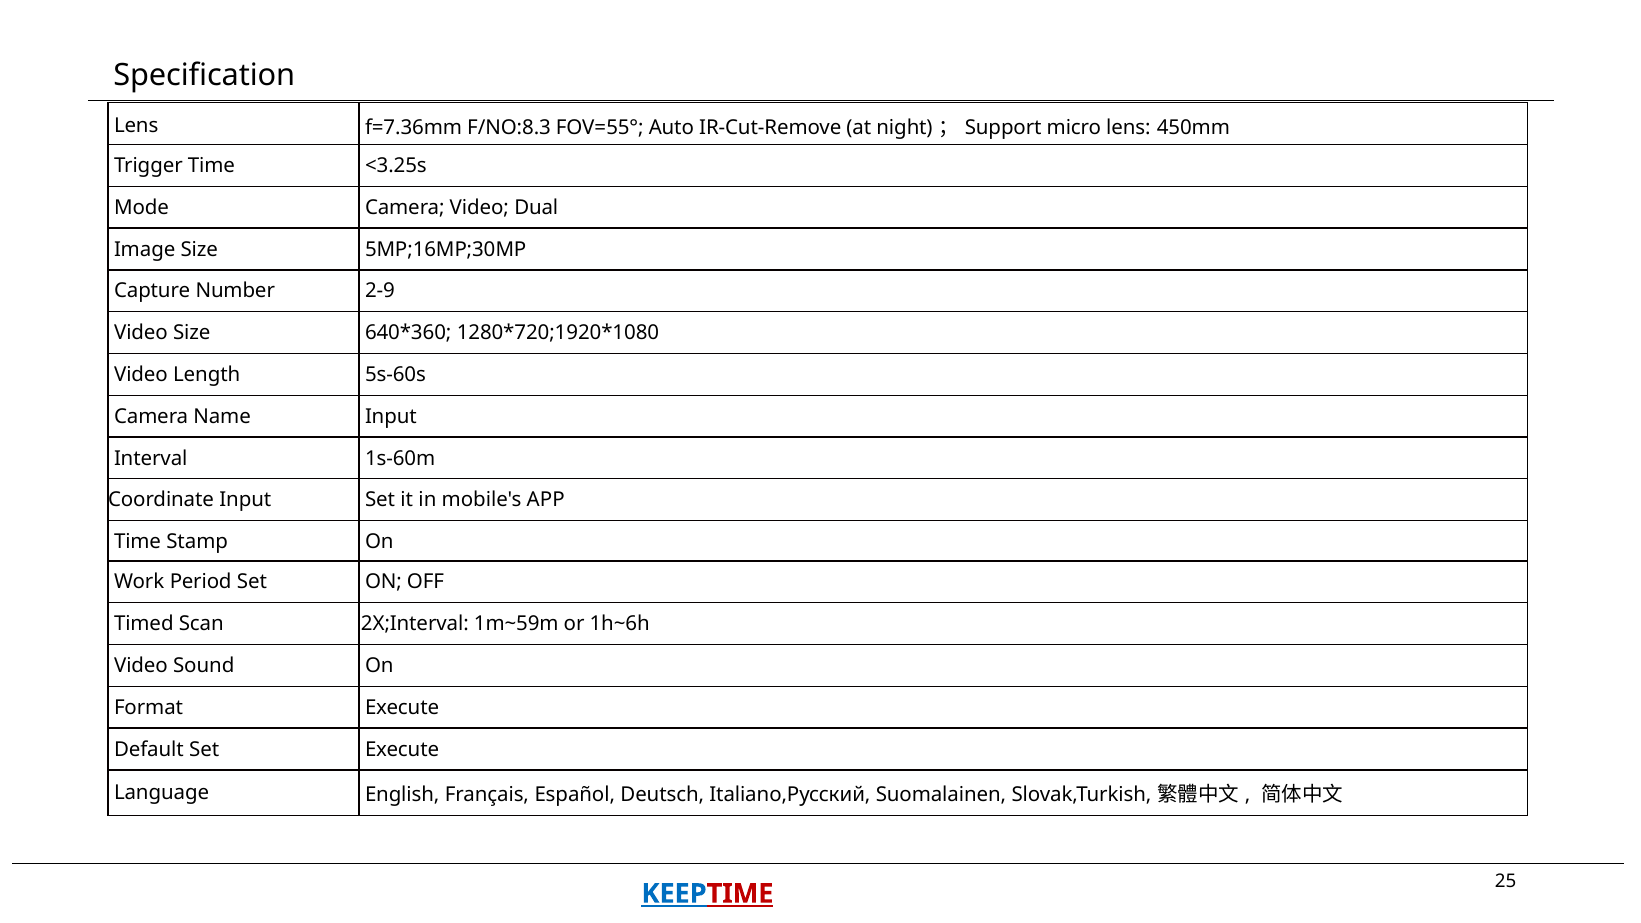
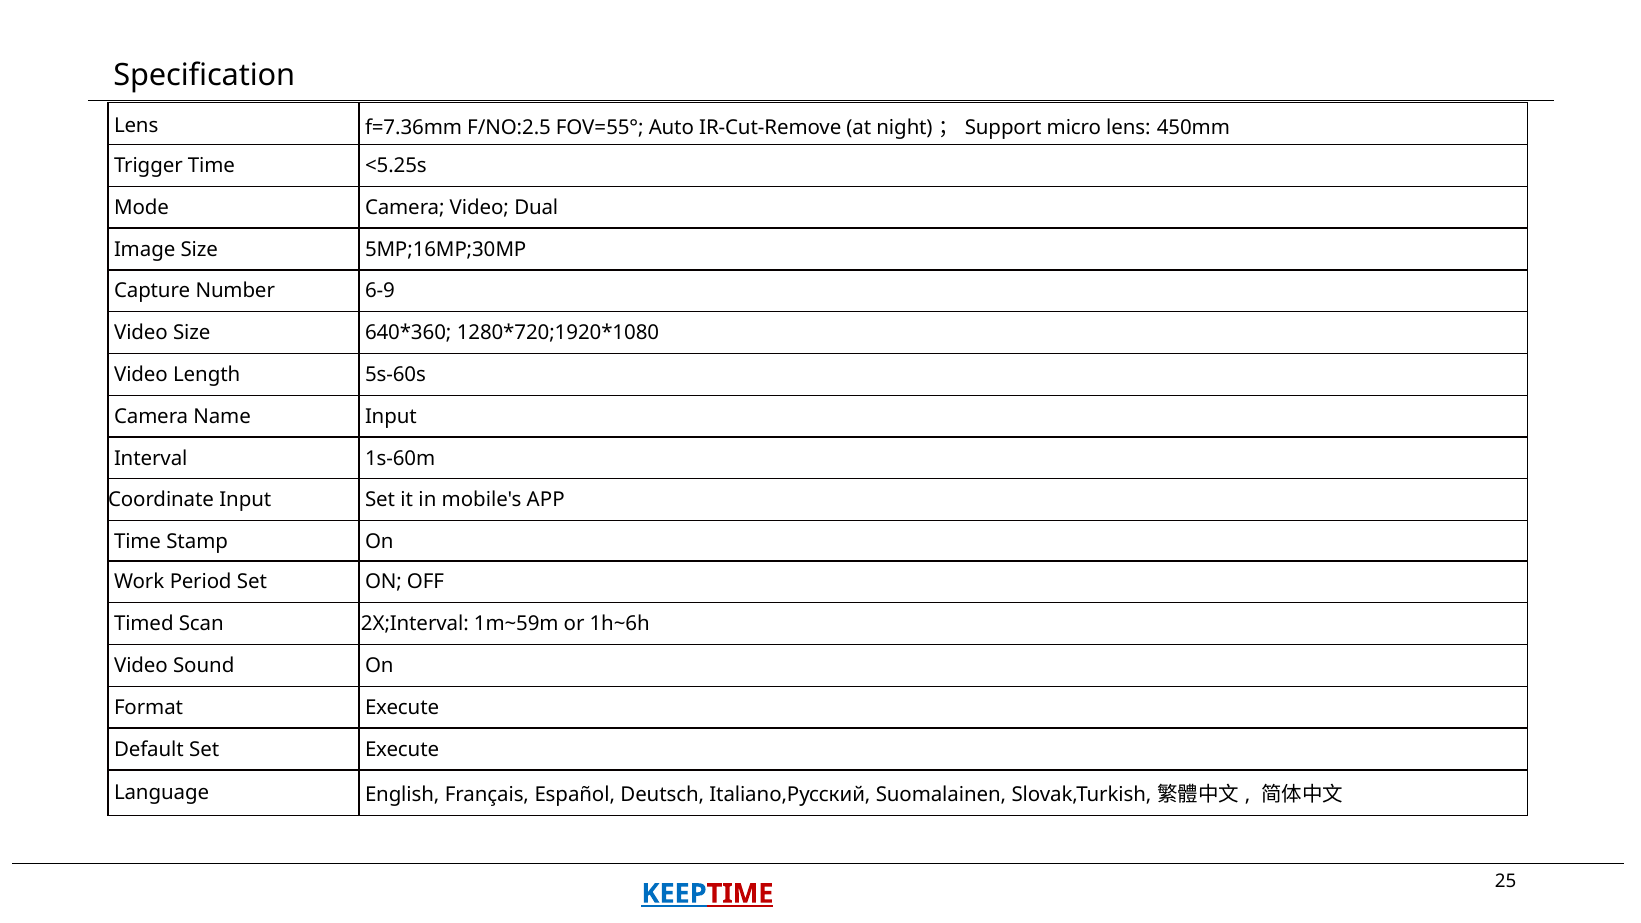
F/NO:8.3: F/NO:8.3 -> F/NO:2.5
<3.25s: <3.25s -> <5.25s
2-9: 2-9 -> 6-9
